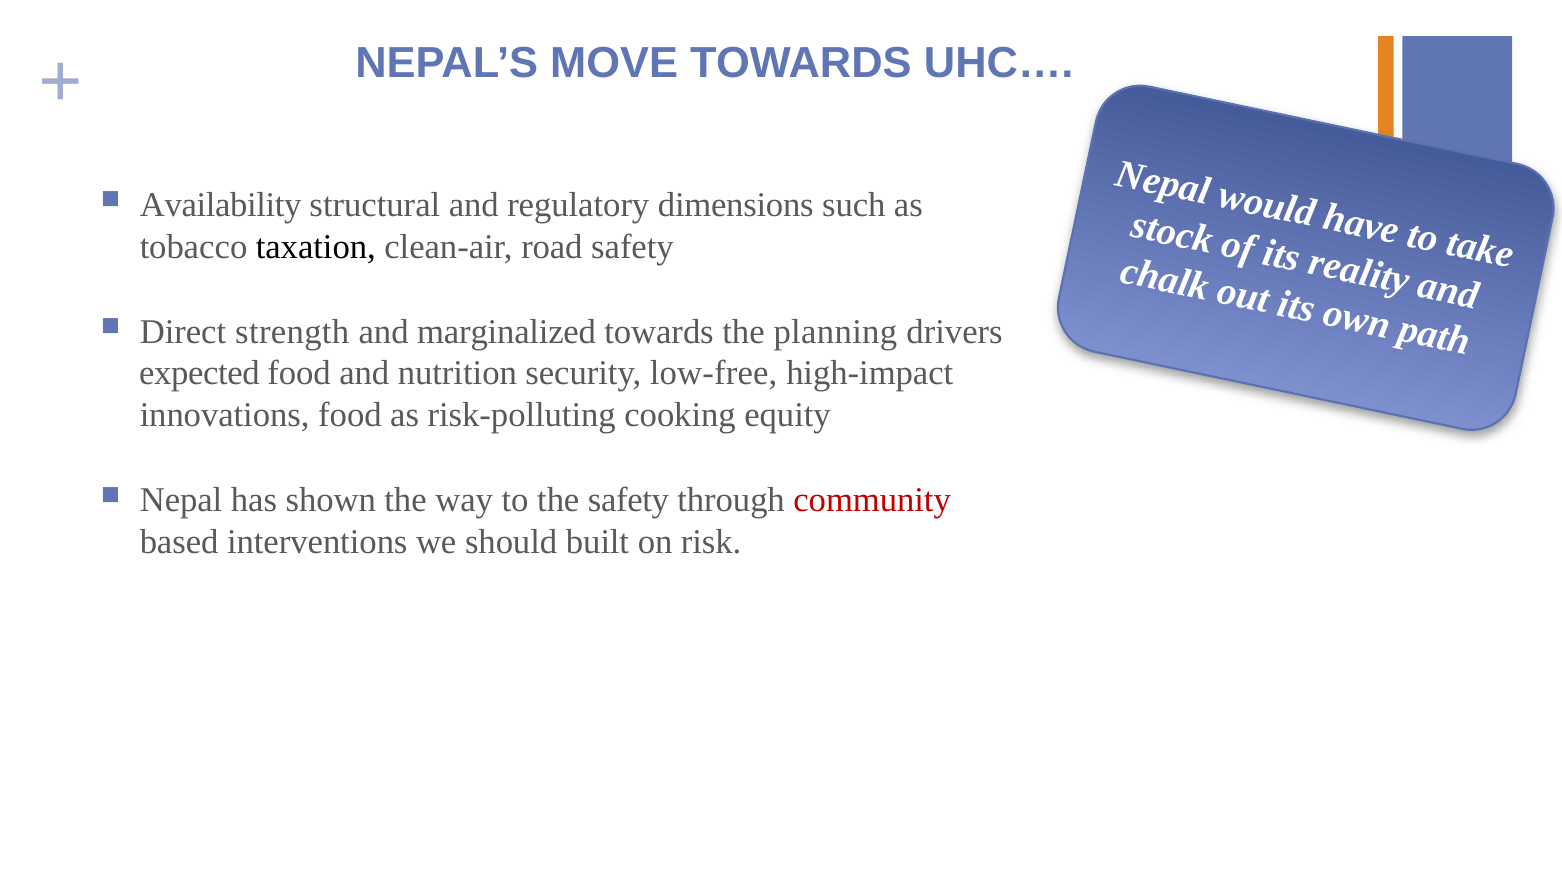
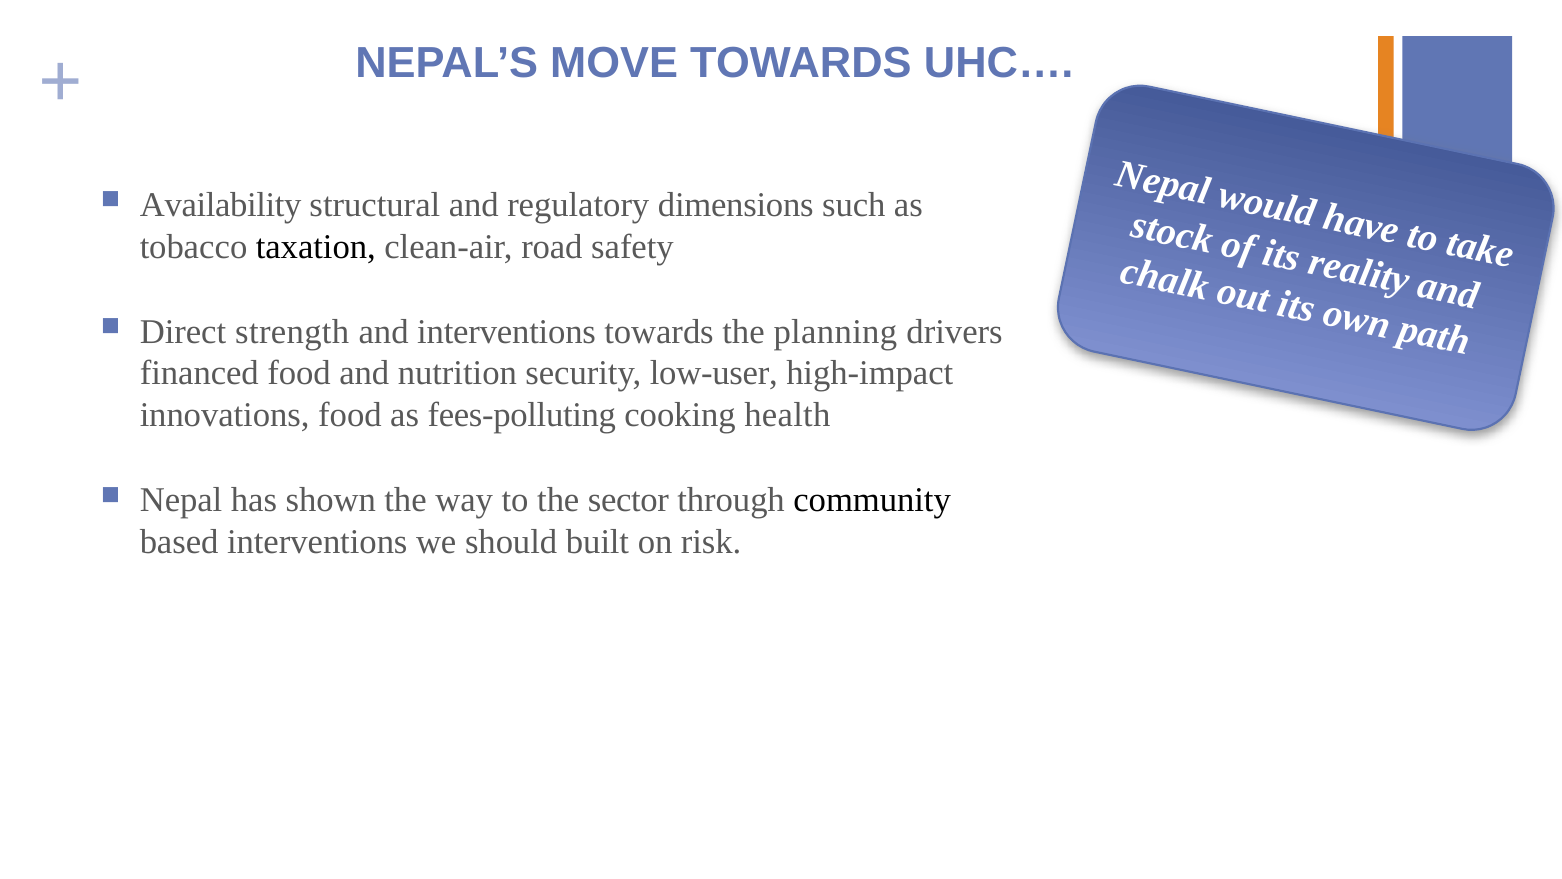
and marginalized: marginalized -> interventions
expected: expected -> financed
low-free: low-free -> low-user
risk-polluting: risk-polluting -> fees-polluting
equity: equity -> health
the safety: safety -> sector
community colour: red -> black
